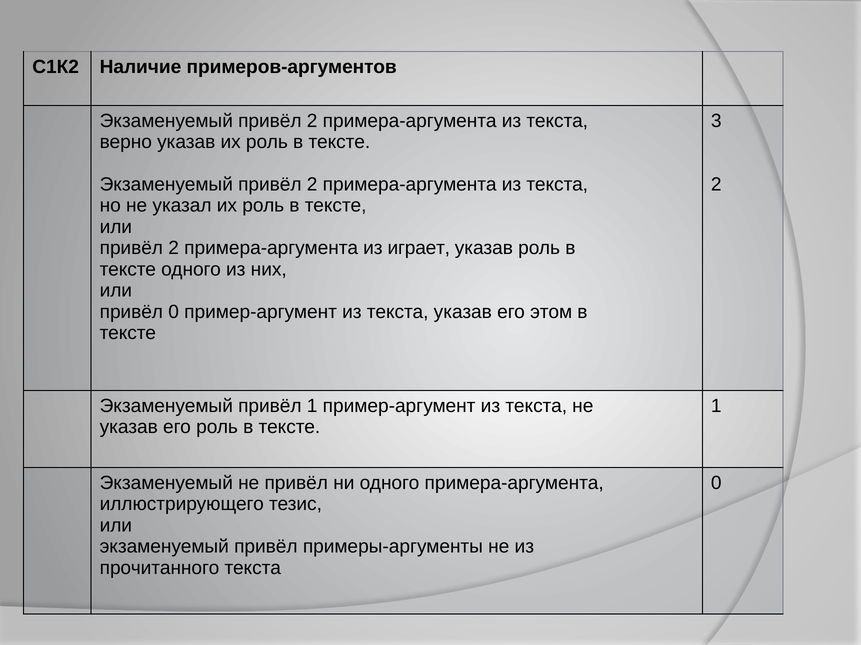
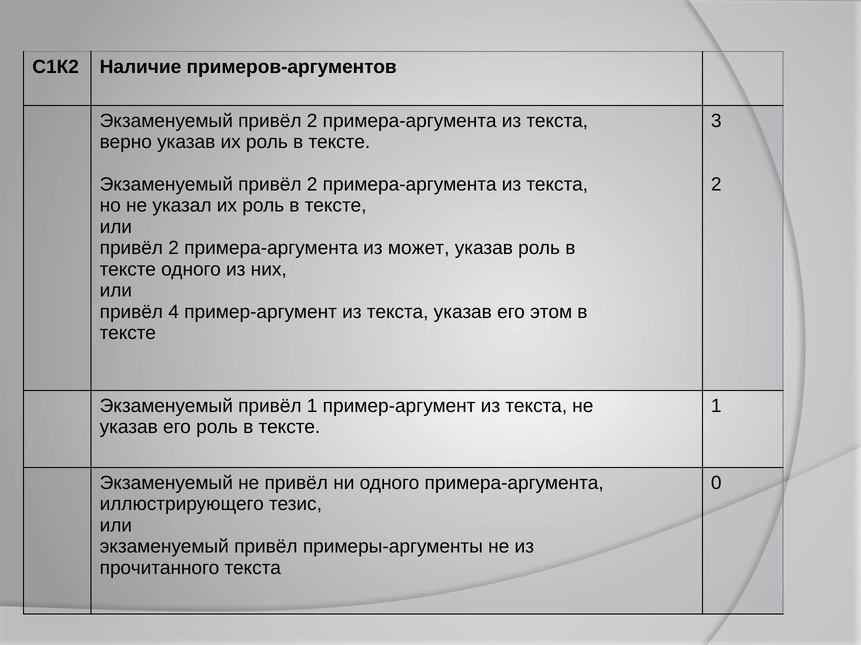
играет: играет -> может
привёл 0: 0 -> 4
